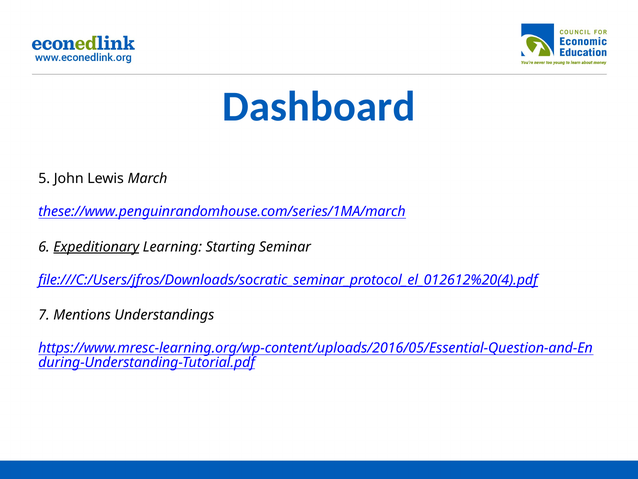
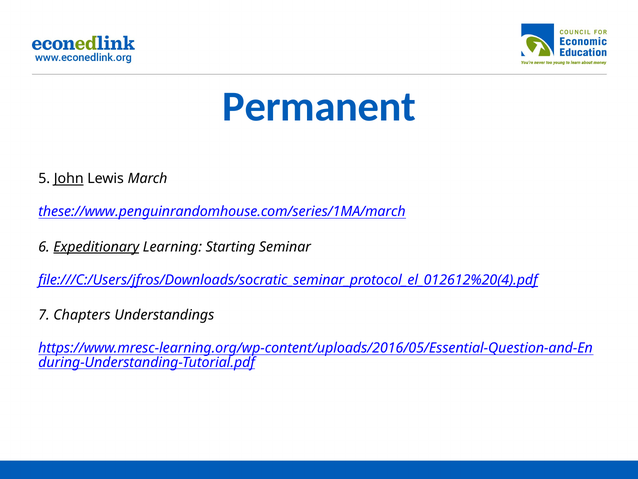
Dashboard: Dashboard -> Permanent
John underline: none -> present
Mentions: Mentions -> Chapters
